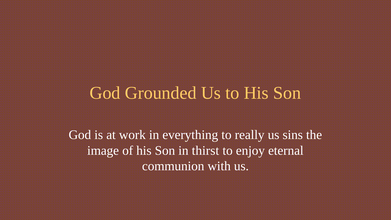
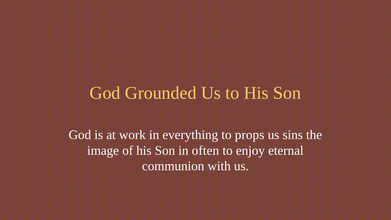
really: really -> props
thirst: thirst -> often
